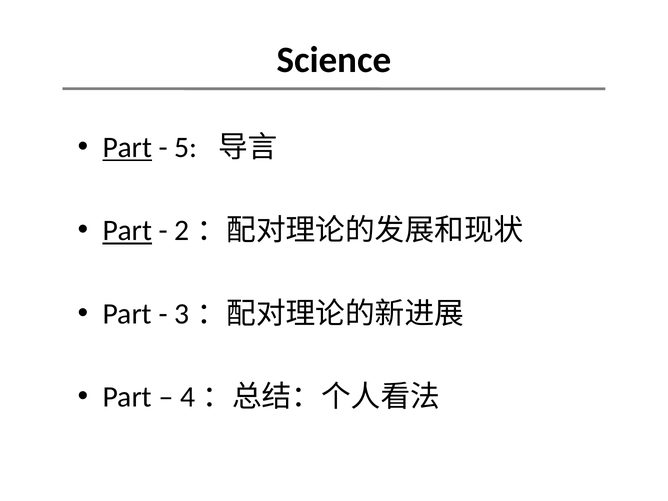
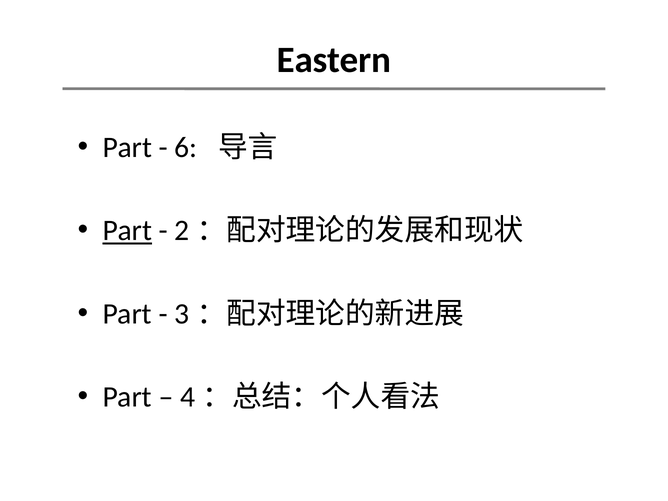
Science: Science -> Eastern
Part at (127, 147) underline: present -> none
5: 5 -> 6
